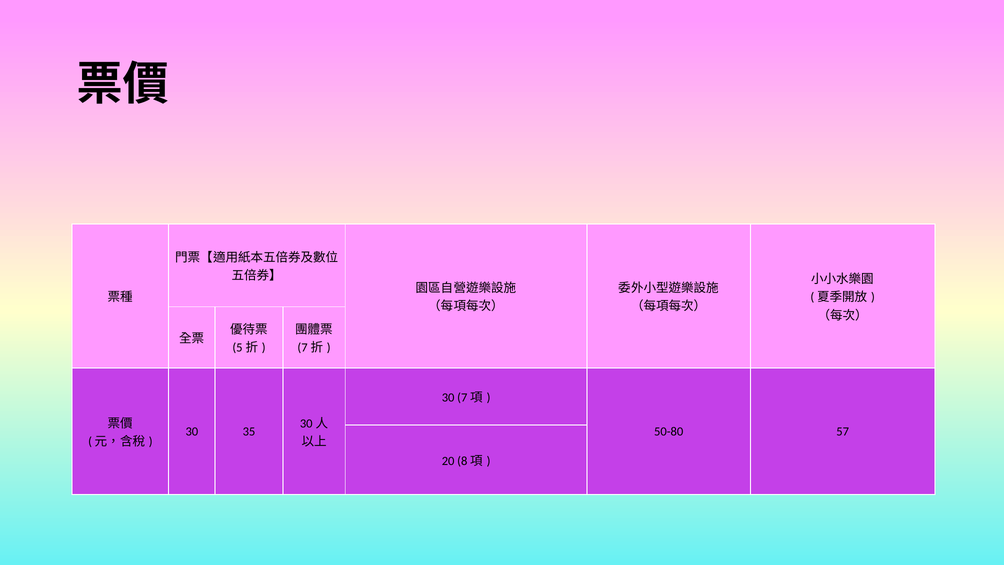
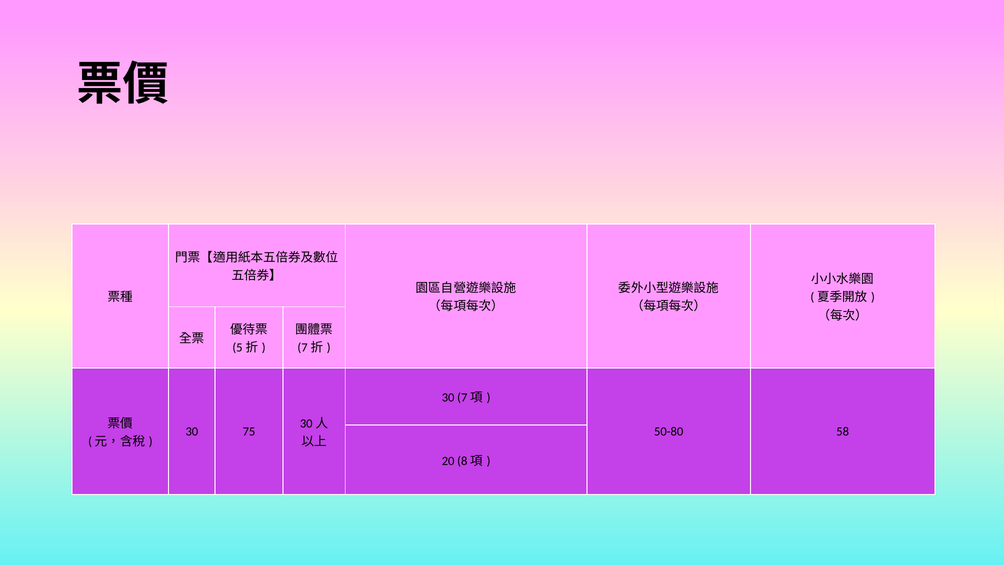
35: 35 -> 75
57: 57 -> 58
